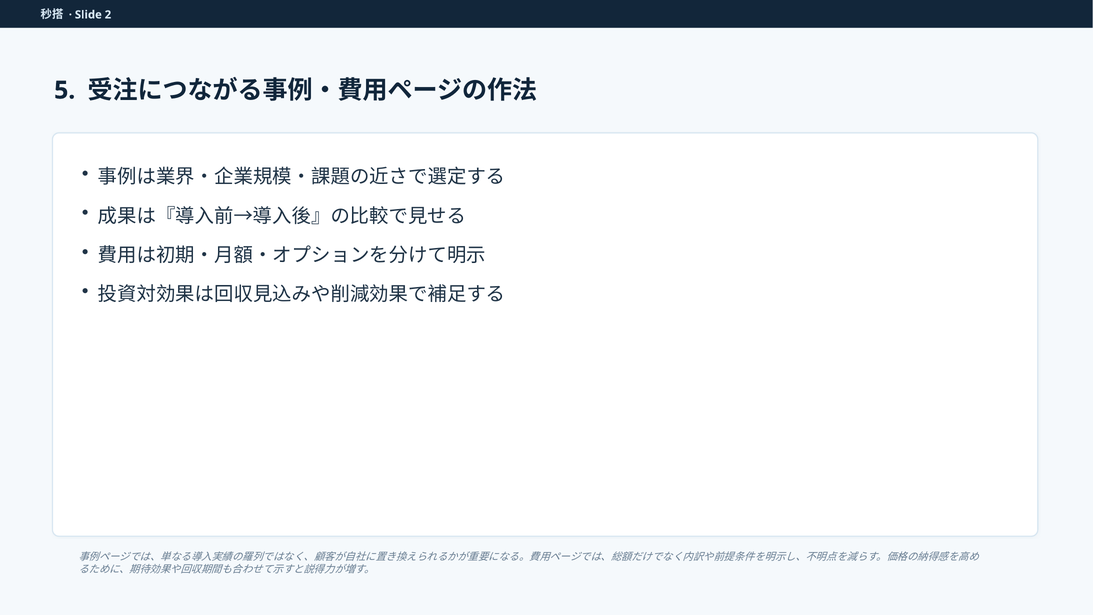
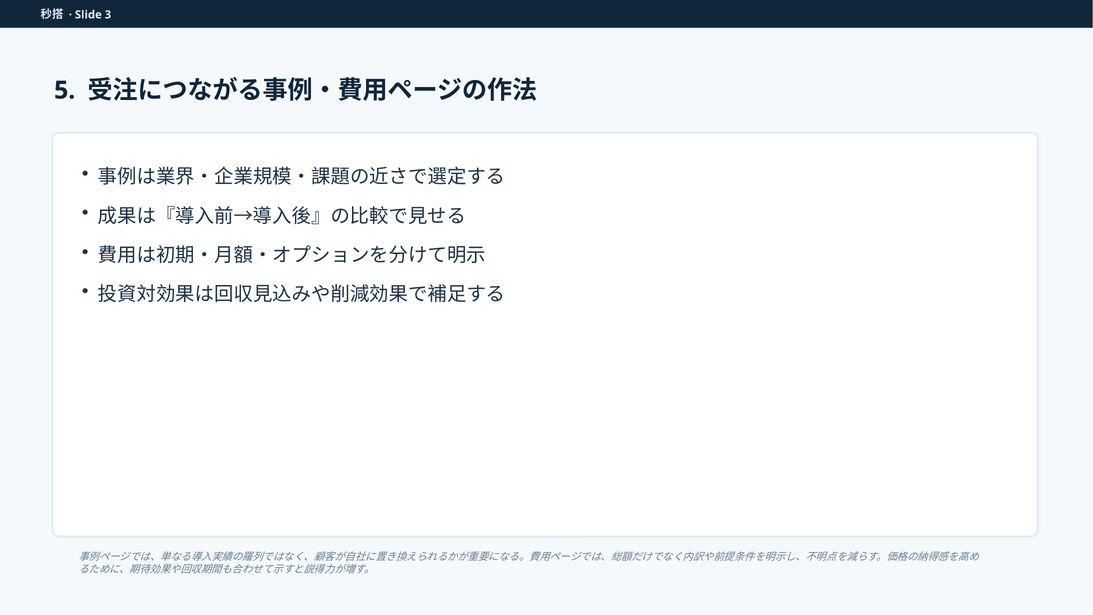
2: 2 -> 3
